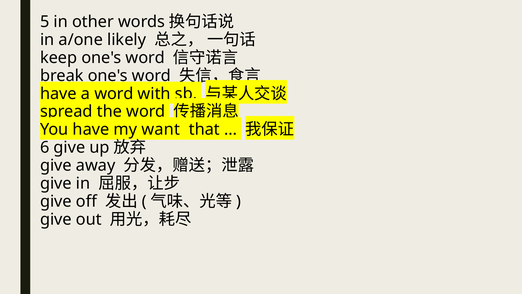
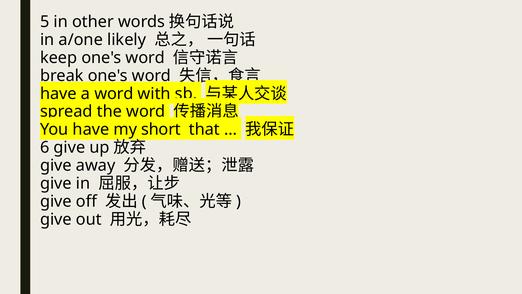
want: want -> short
